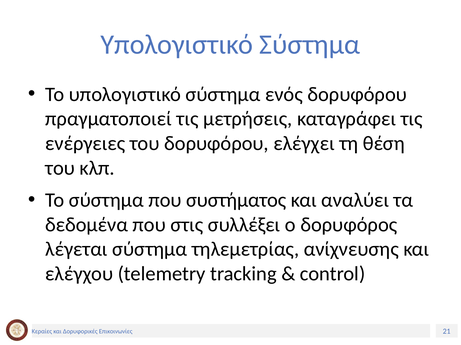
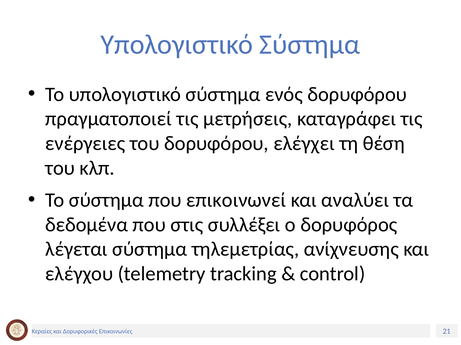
συστήματος: συστήματος -> επικοινωνεί
